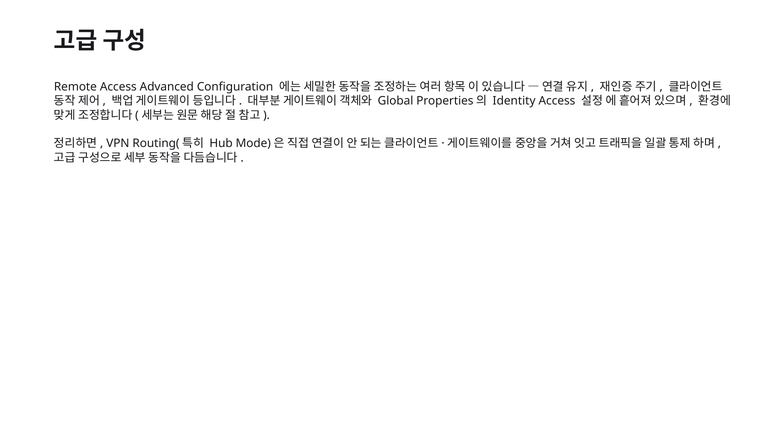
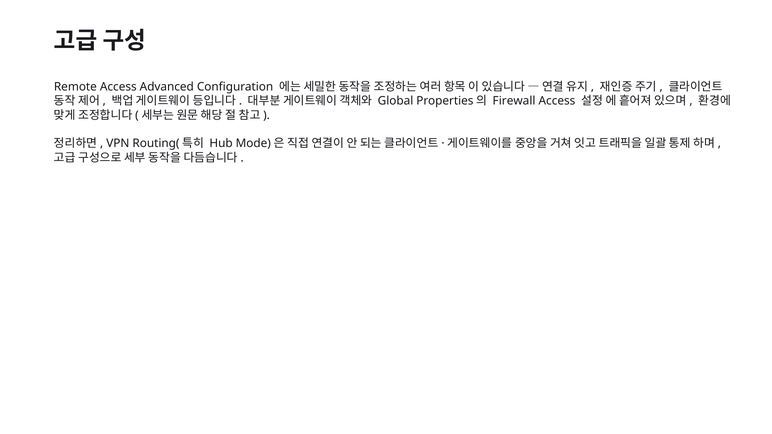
Identity: Identity -> Firewall
